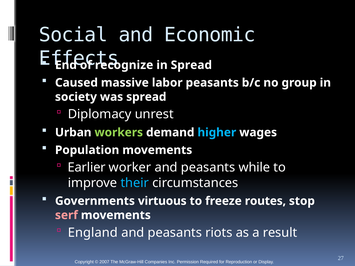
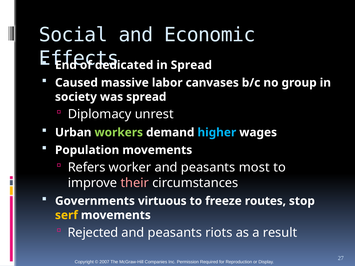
recognize: recognize -> dedicated
labor peasants: peasants -> canvases
Earlier: Earlier -> Refers
while: while -> most
their colour: light blue -> pink
serf colour: pink -> yellow
England: England -> Rejected
